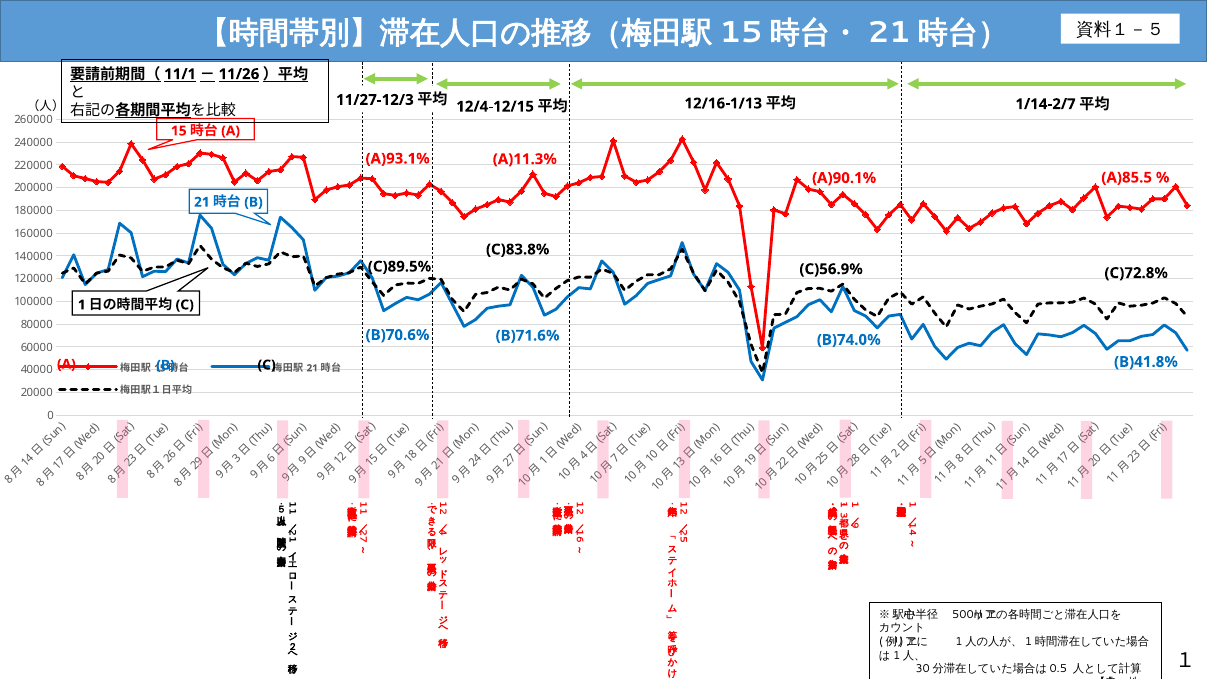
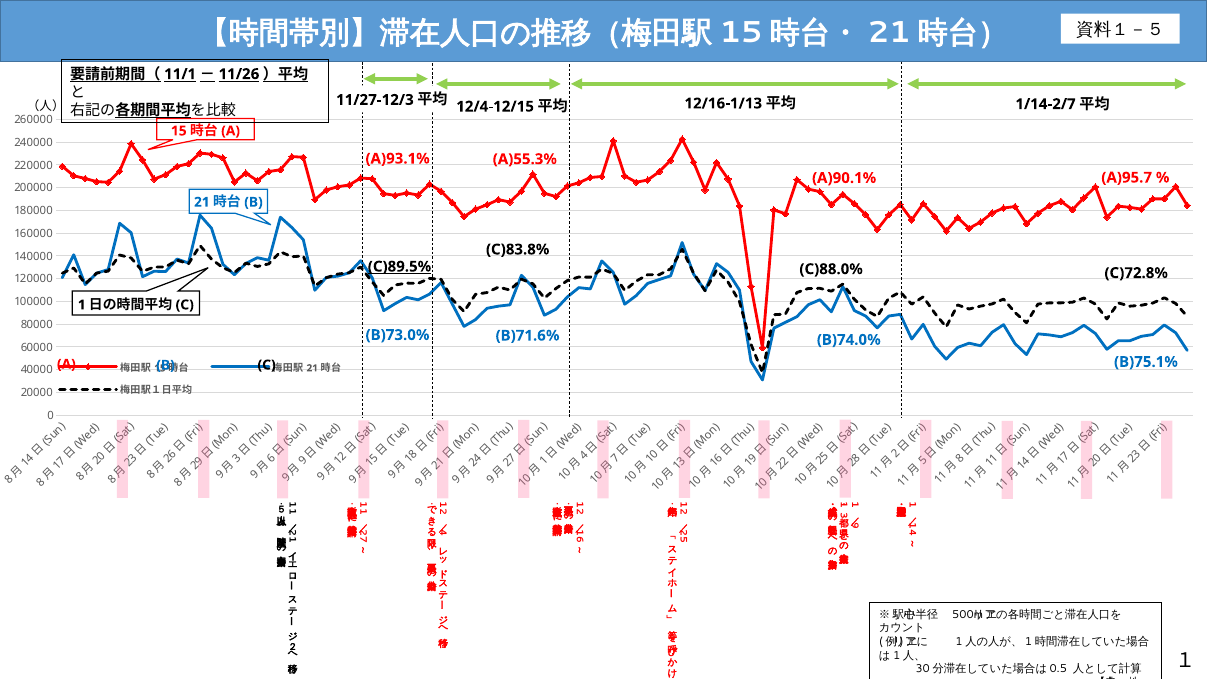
A)11.3%: A)11.3% -> A)55.3%
A)85.5: A)85.5 -> A)95.7
C)89.5% underline: none -> present
C)56.9%: C)56.9% -> C)88.0%
B)70.6%: B)70.6% -> B)73.0%
B)41.8%: B)41.8% -> B)75.1%
